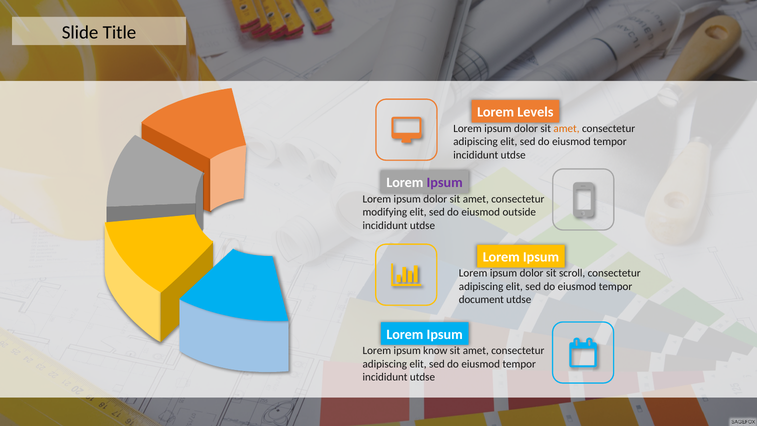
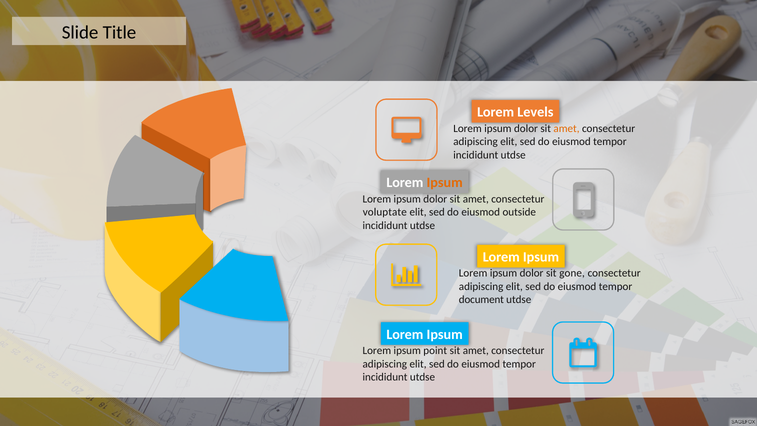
Ipsum at (445, 183) colour: purple -> orange
modifying: modifying -> voluptate
scroll: scroll -> gone
know: know -> point
